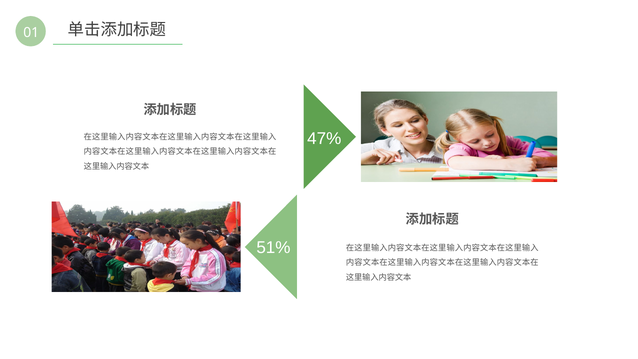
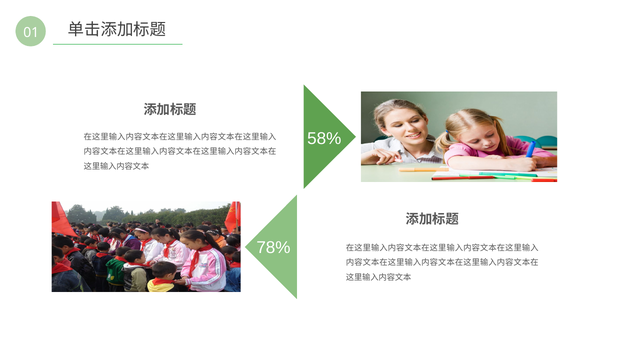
47%: 47% -> 58%
51%: 51% -> 78%
